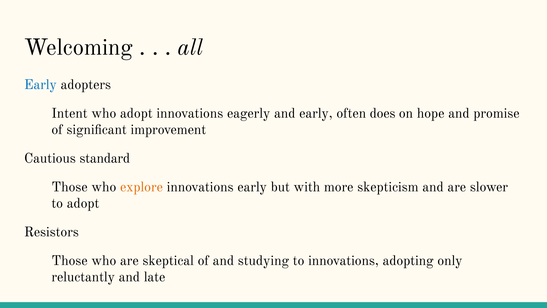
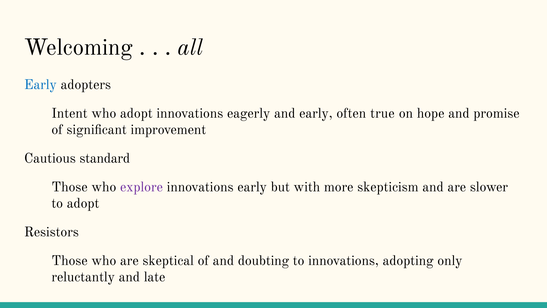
does: does -> true
explore colour: orange -> purple
studying: studying -> doubting
